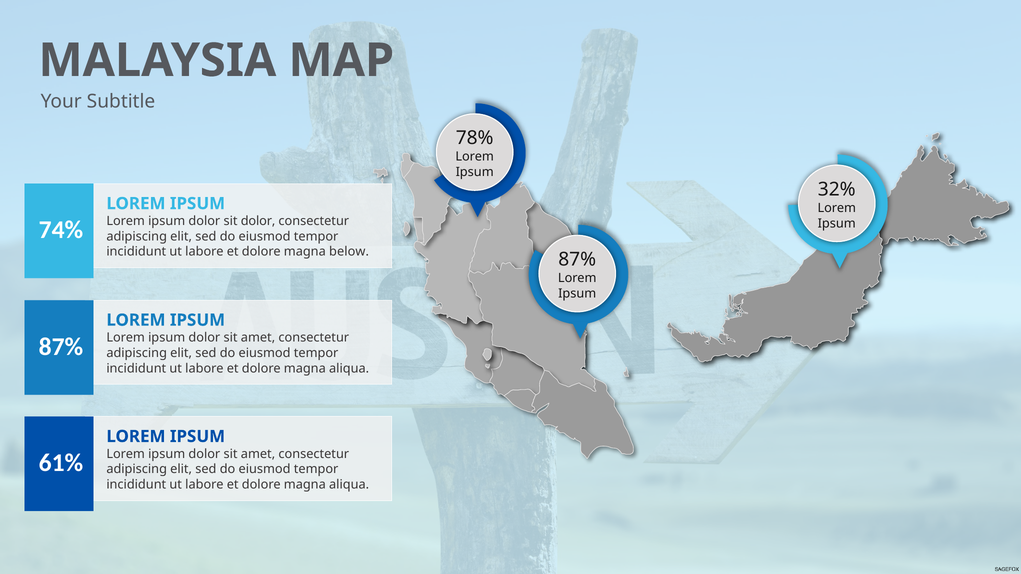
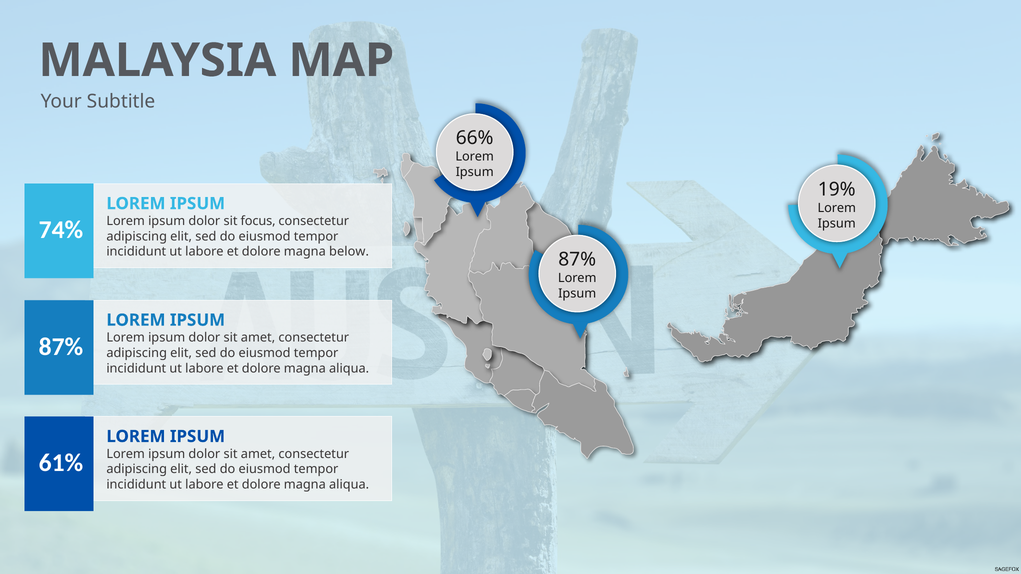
78%: 78% -> 66%
32%: 32% -> 19%
sit dolor: dolor -> focus
